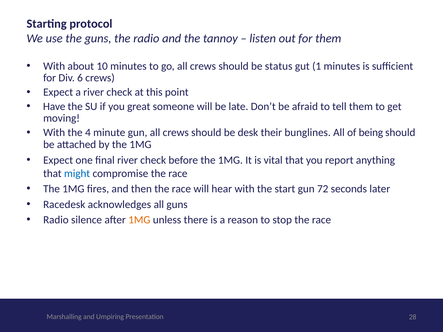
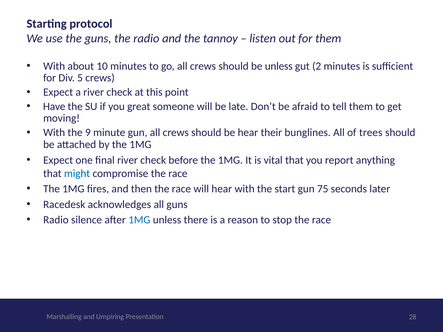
be status: status -> unless
1: 1 -> 2
6: 6 -> 5
4: 4 -> 9
be desk: desk -> hear
being: being -> trees
72: 72 -> 75
1MG at (139, 220) colour: orange -> blue
